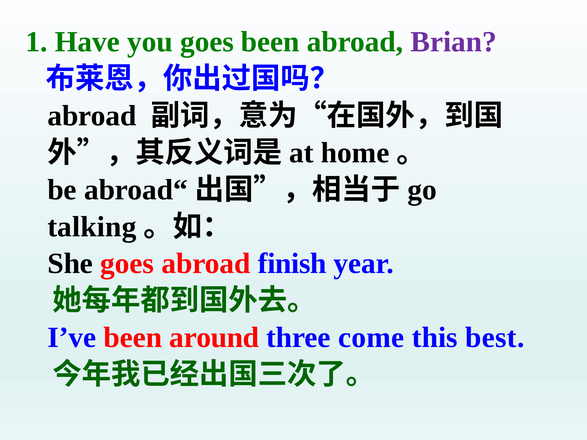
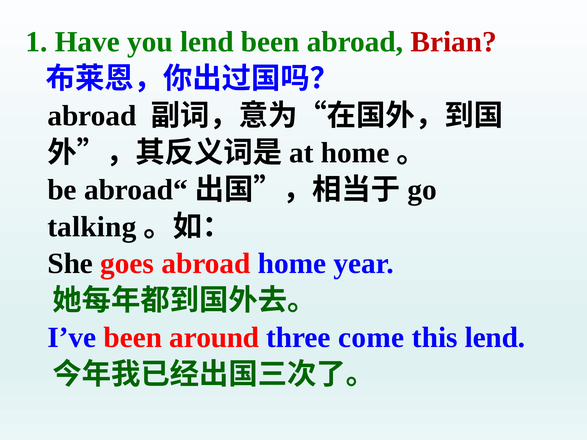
you goes: goes -> lend
Brian colour: purple -> red
abroad finish: finish -> home
this best: best -> lend
